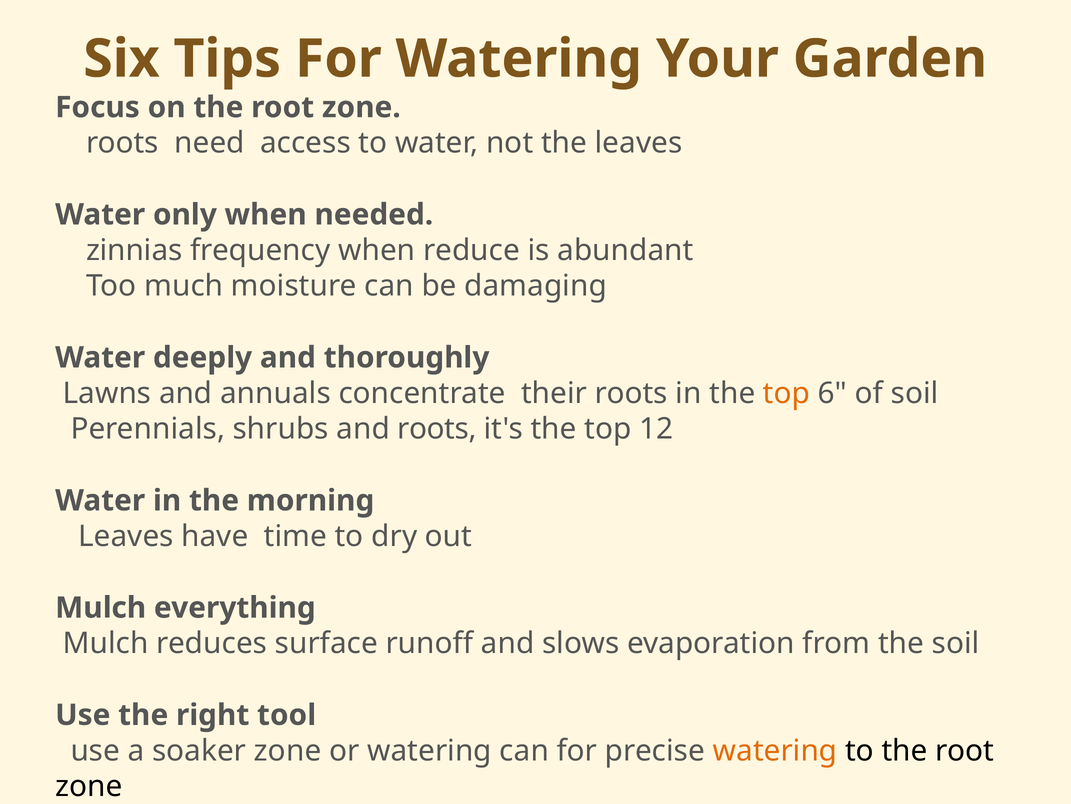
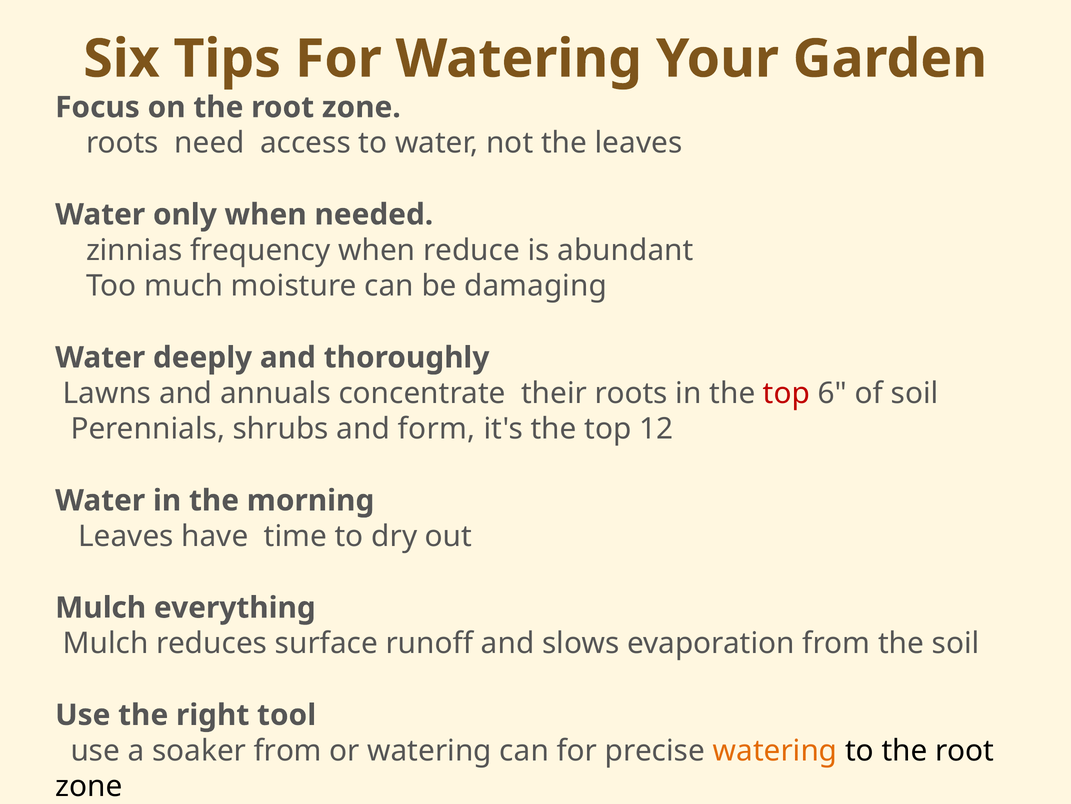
top at (787, 393) colour: orange -> red
and roots: roots -> form
soaker zone: zone -> from
